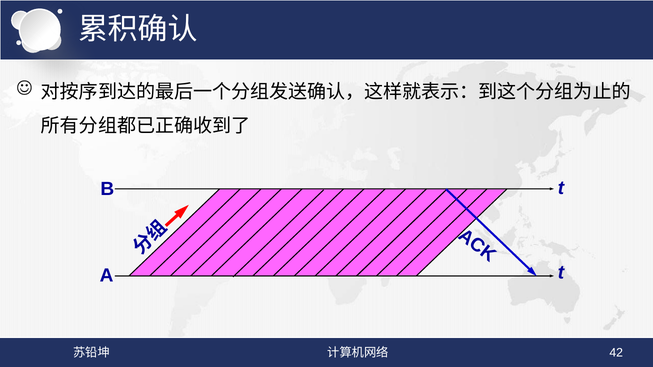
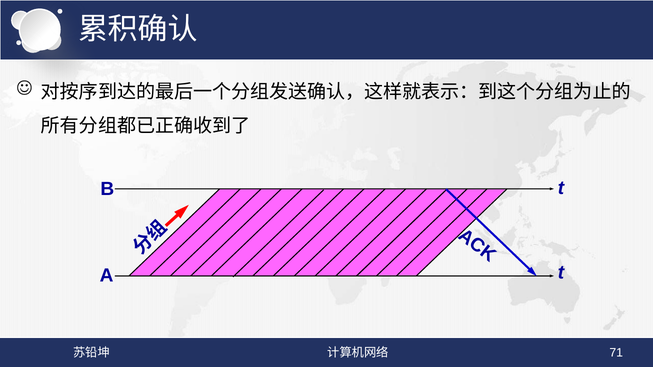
42: 42 -> 71
